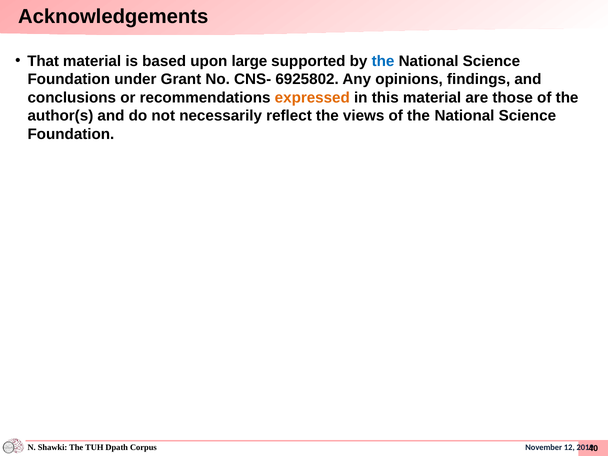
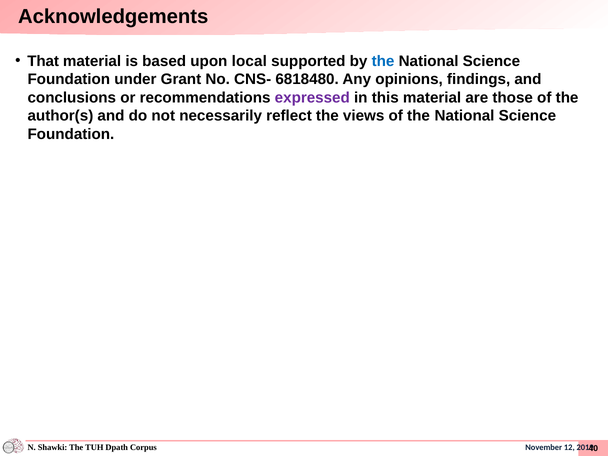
large: large -> local
6925802: 6925802 -> 6818480
expressed colour: orange -> purple
